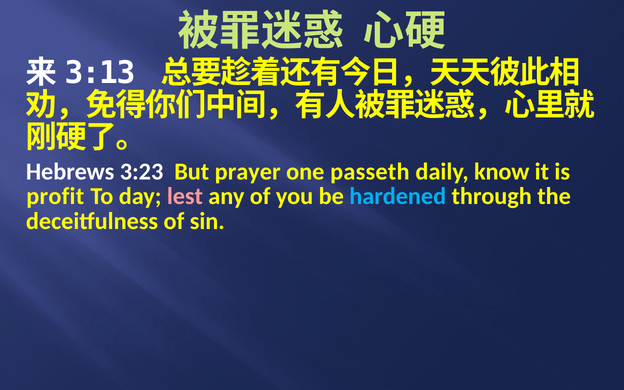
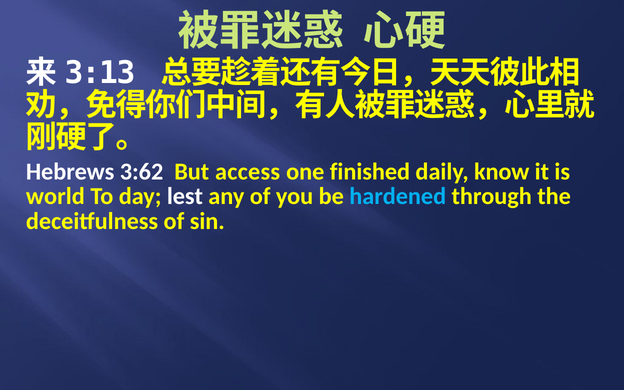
3:23: 3:23 -> 3:62
prayer: prayer -> access
passeth: passeth -> finished
profit: profit -> world
lest colour: pink -> white
